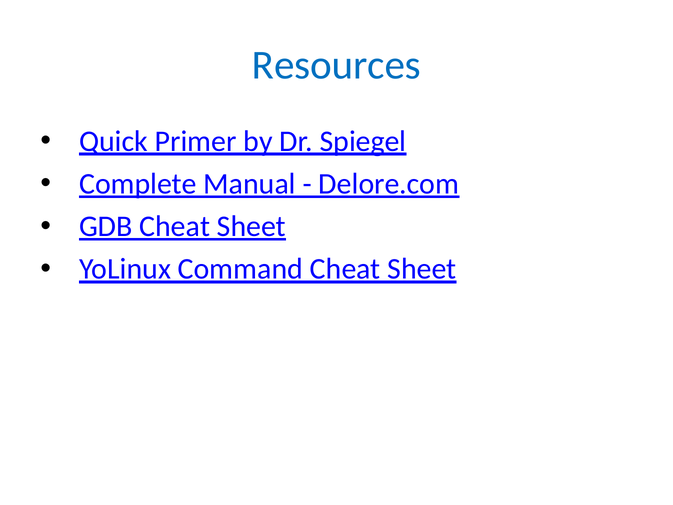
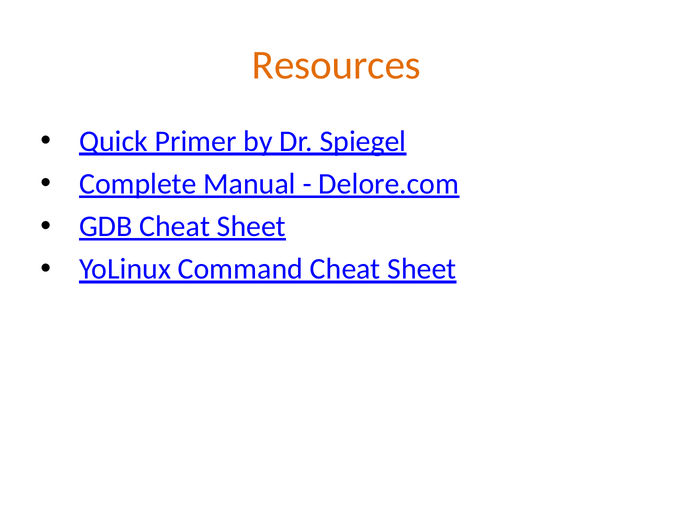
Resources colour: blue -> orange
